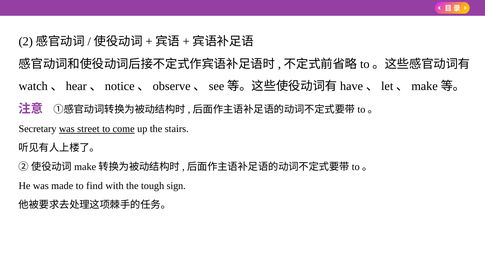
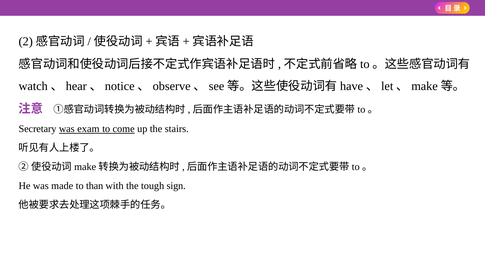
street: street -> exam
find: find -> than
